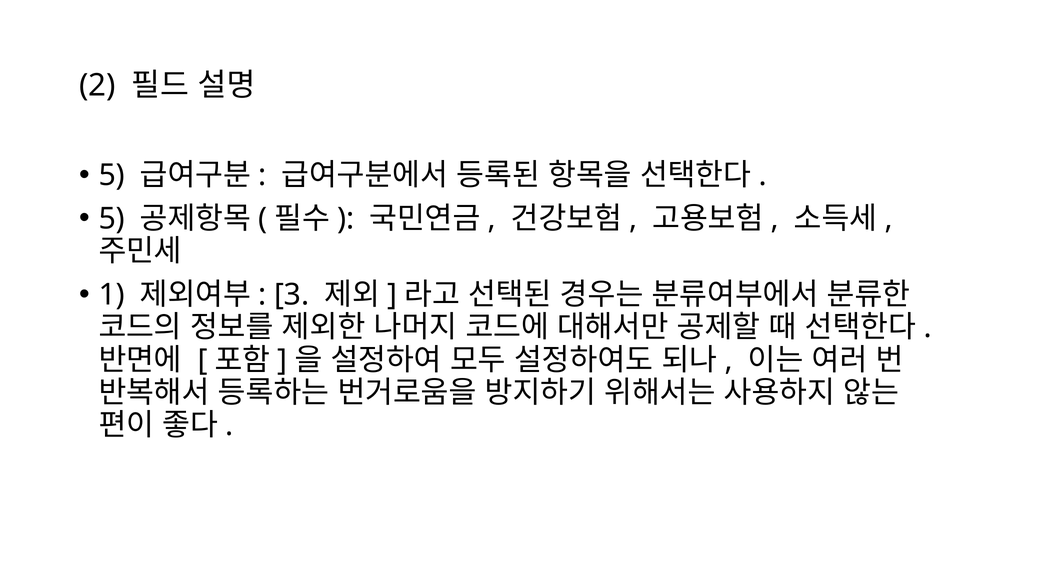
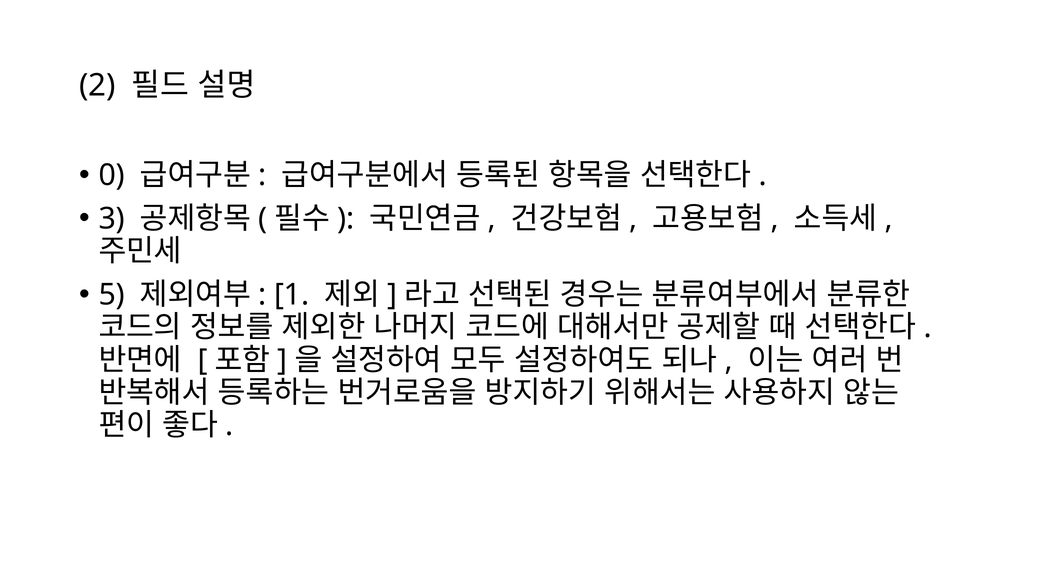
5 at (112, 175): 5 -> 0
5 at (112, 219): 5 -> 3
1: 1 -> 5
3: 3 -> 1
